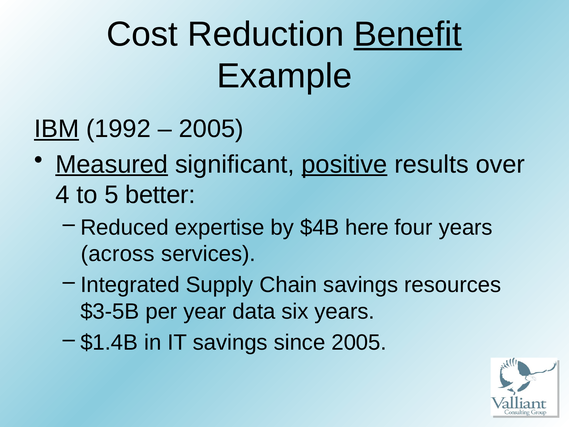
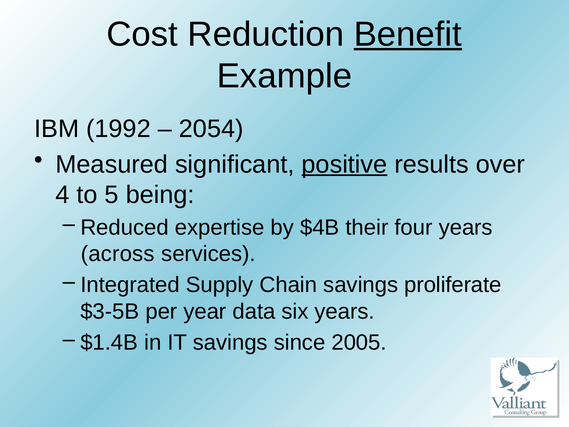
IBM underline: present -> none
2005 at (211, 129): 2005 -> 2054
Measured underline: present -> none
better: better -> being
here: here -> their
resources: resources -> proliferate
